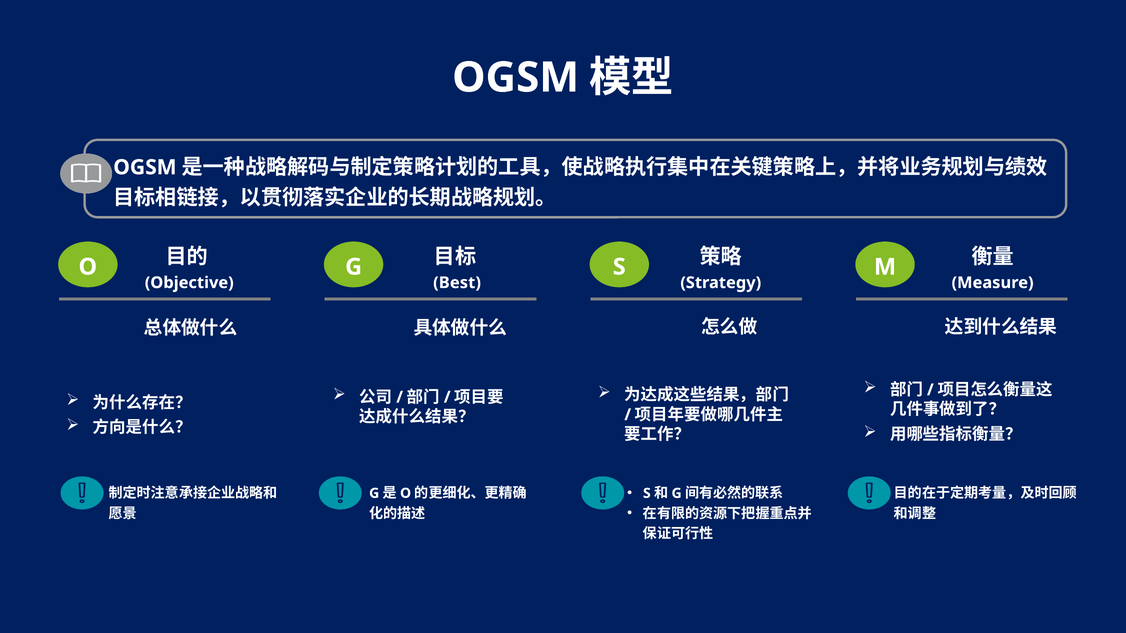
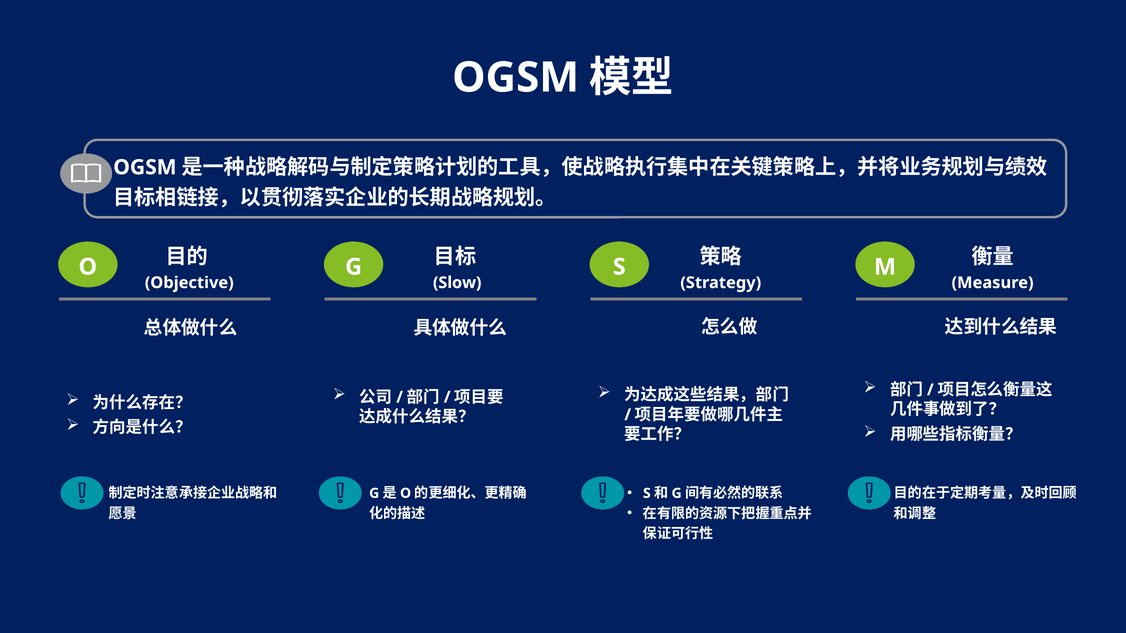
Best: Best -> Slow
